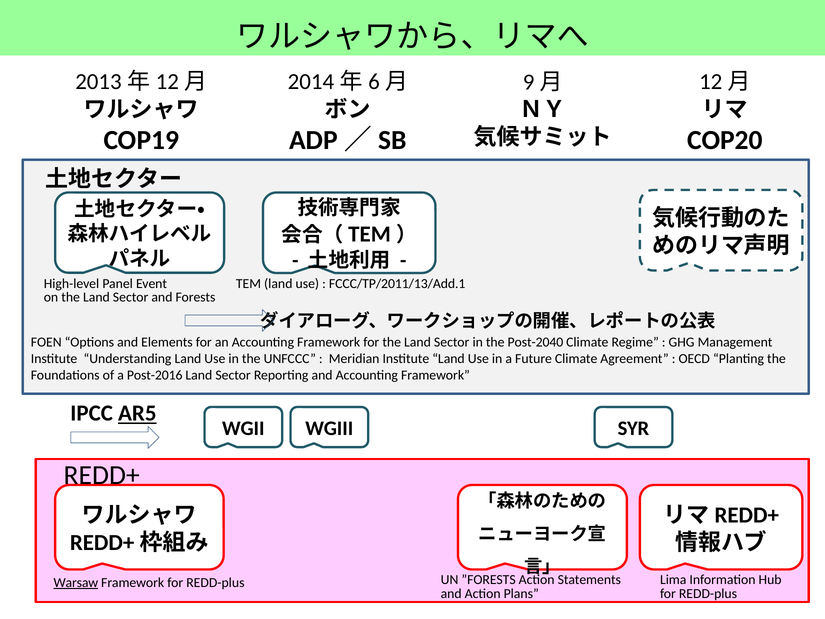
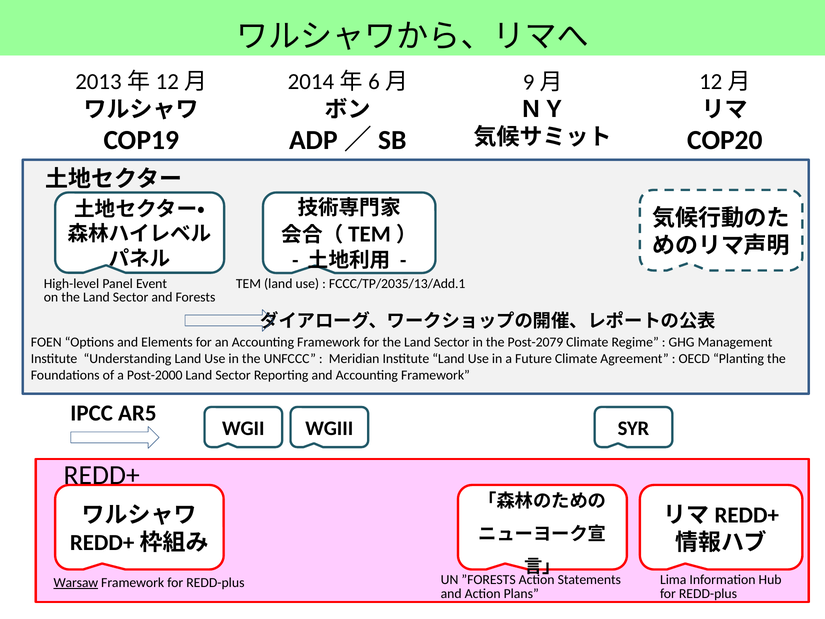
FCCC/TP/2011/13/Add.1: FCCC/TP/2011/13/Add.1 -> FCCC/TP/2035/13/Add.1
Post-2040: Post-2040 -> Post-2079
Post-2016: Post-2016 -> Post-2000
AR5 underline: present -> none
